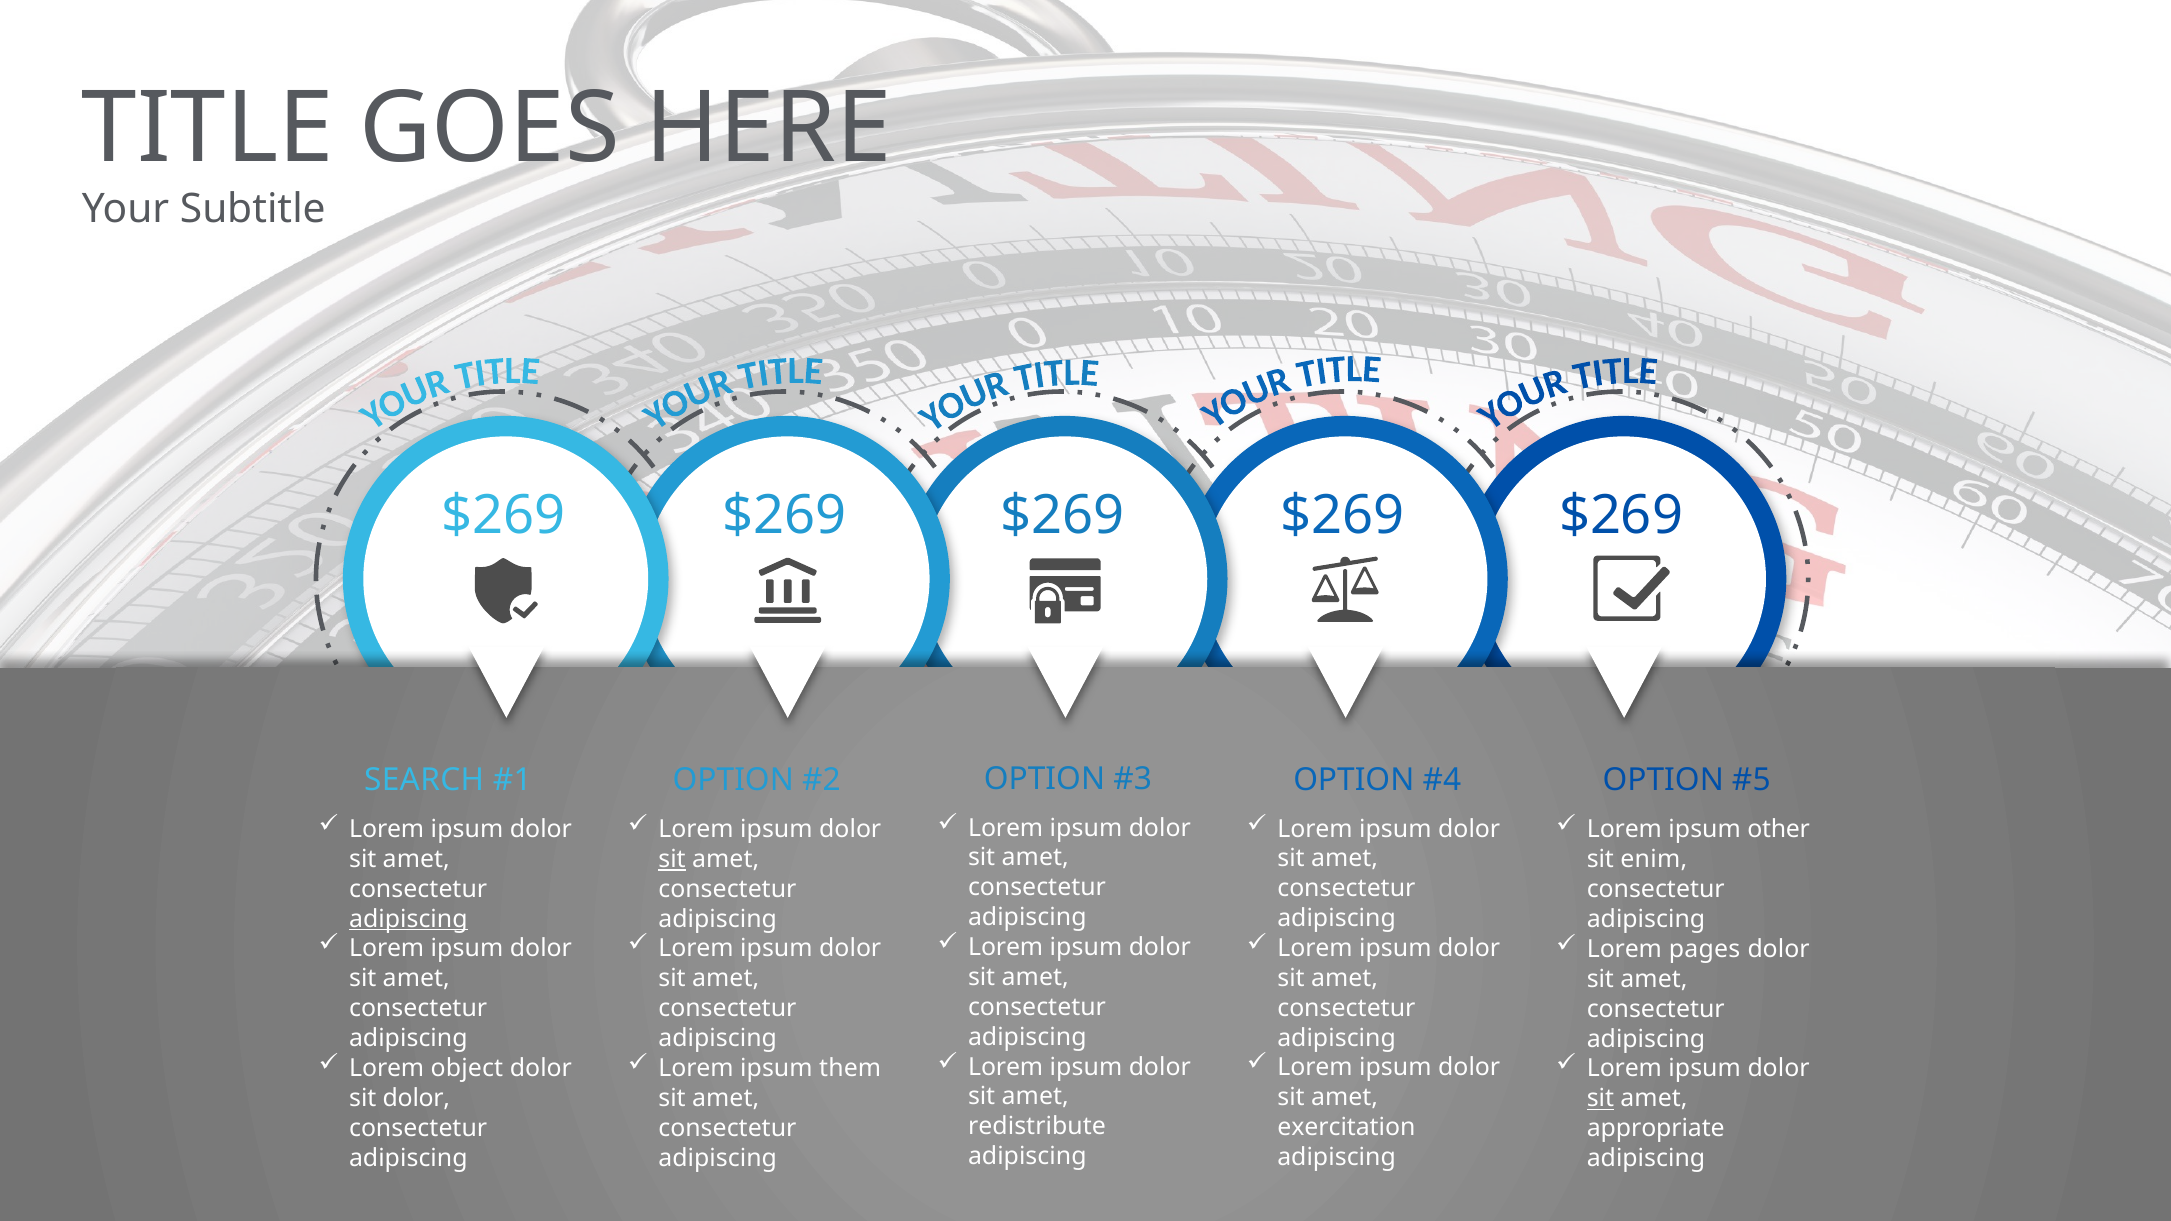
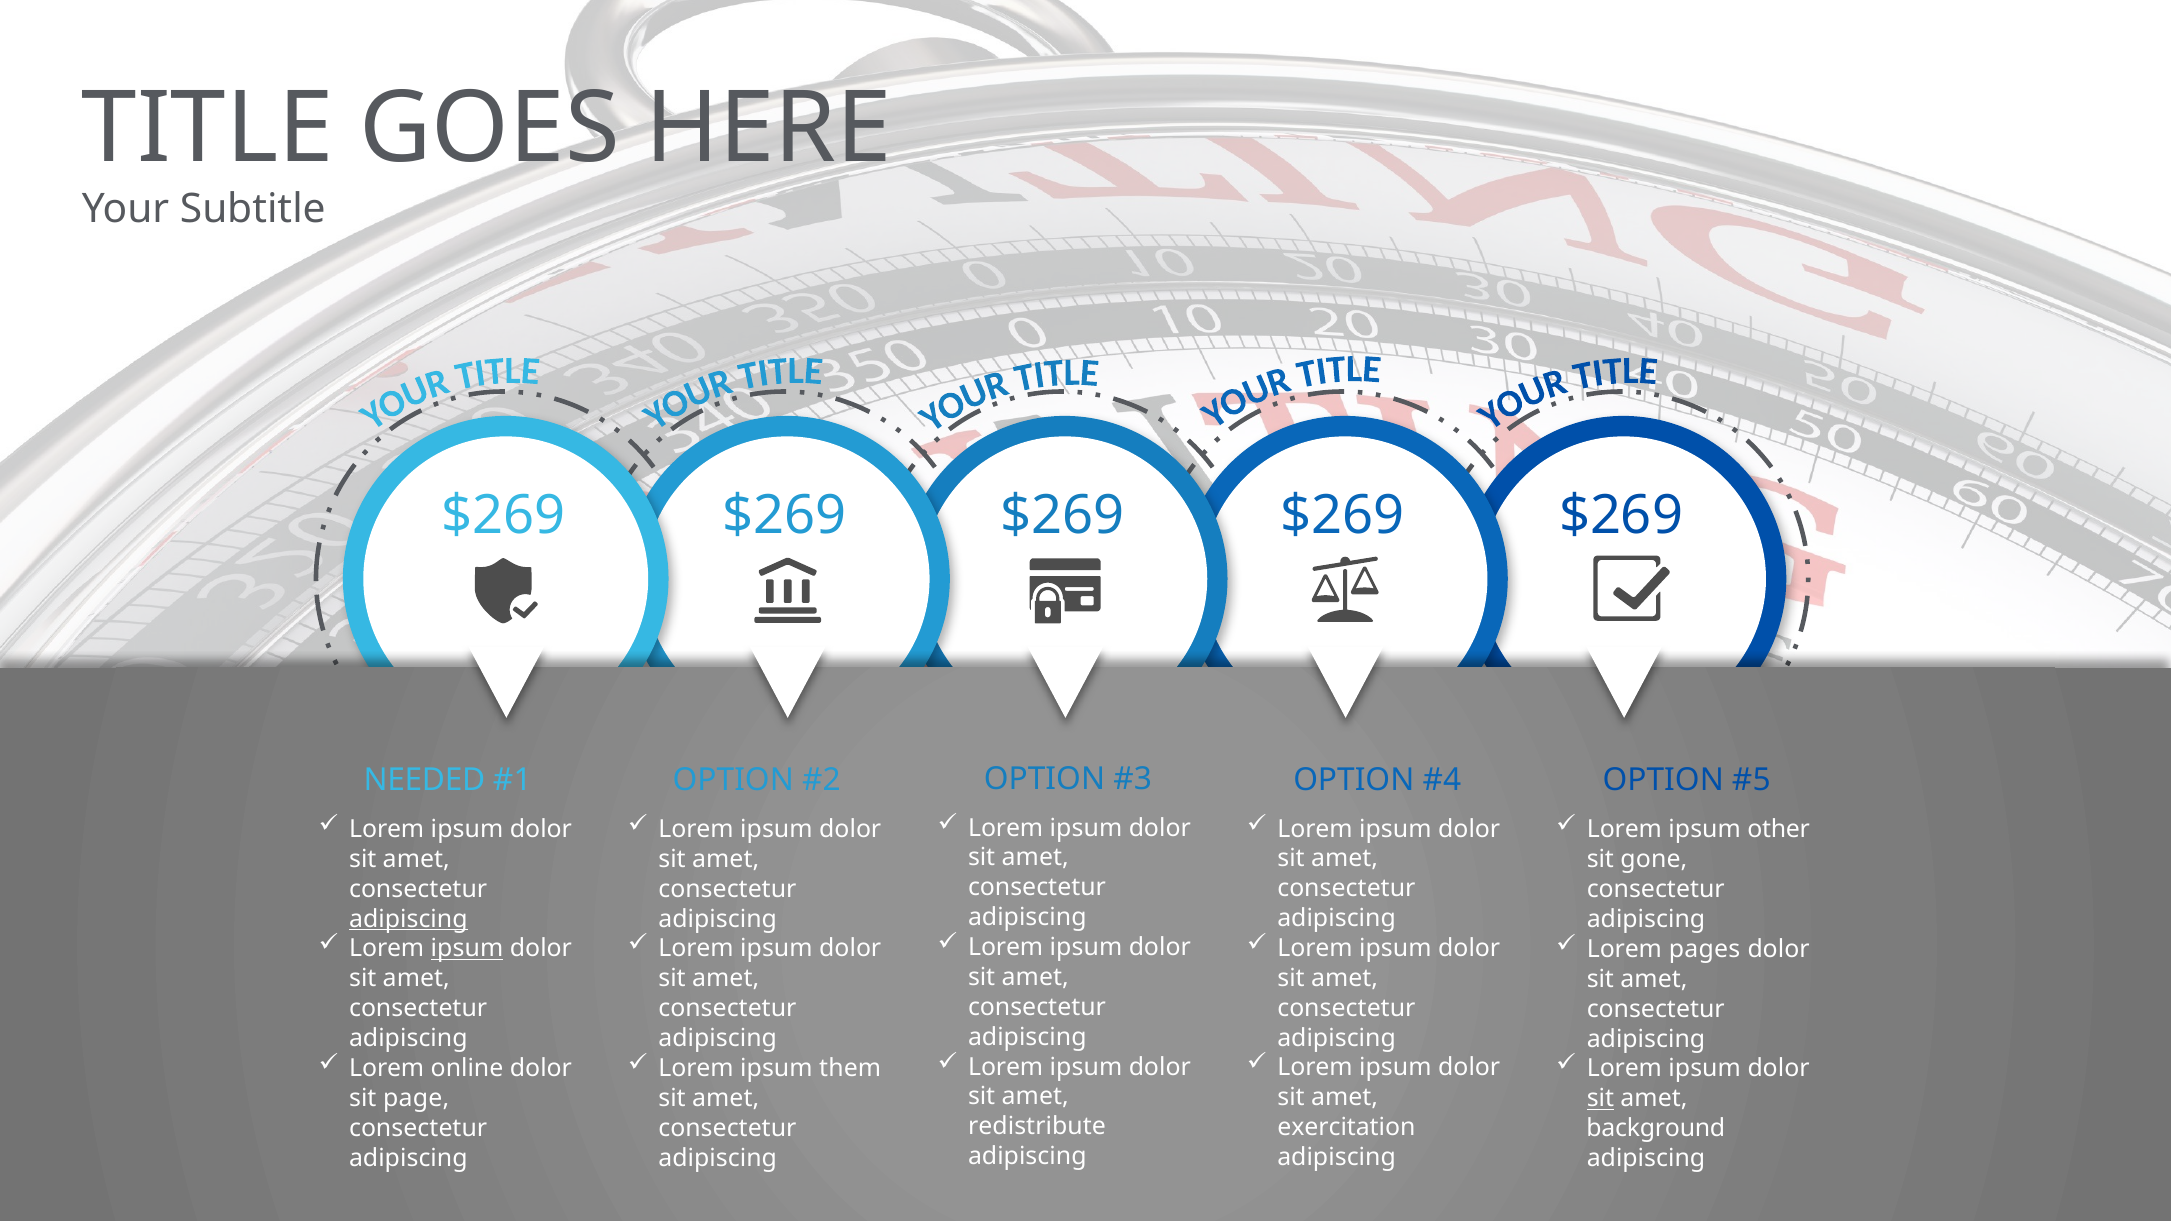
SEARCH: SEARCH -> NEEDED
sit at (672, 859) underline: present -> none
enim: enim -> gone
ipsum at (467, 949) underline: none -> present
object: object -> online
sit dolor: dolor -> page
appropriate: appropriate -> background
